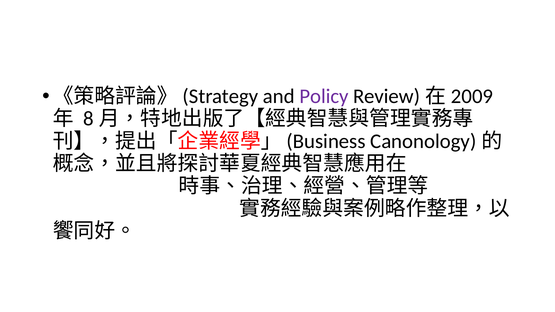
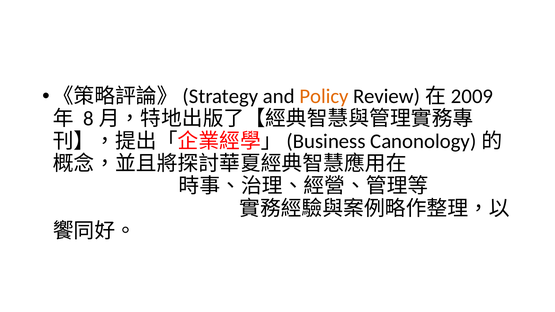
Policy colour: purple -> orange
